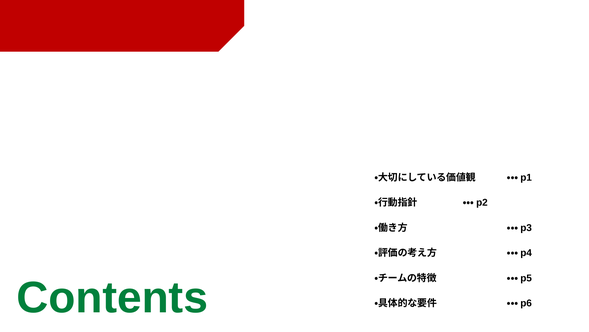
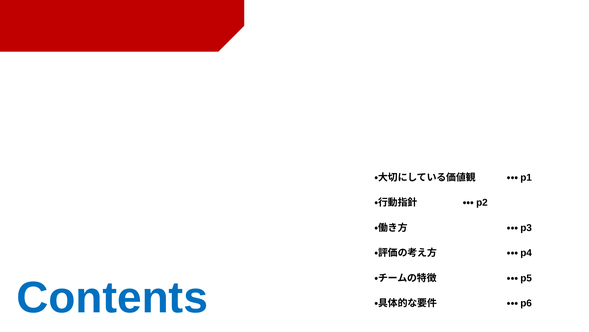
Contents colour: green -> blue
